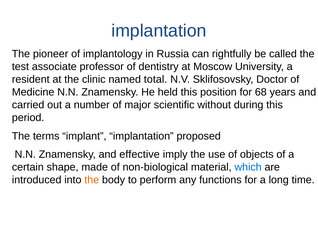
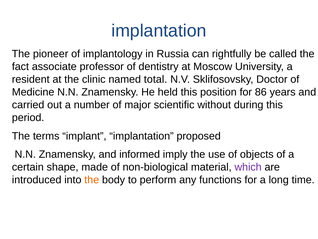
test: test -> fact
68: 68 -> 86
effective: effective -> informed
which colour: blue -> purple
